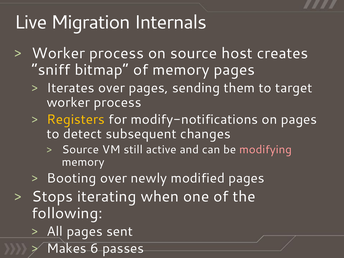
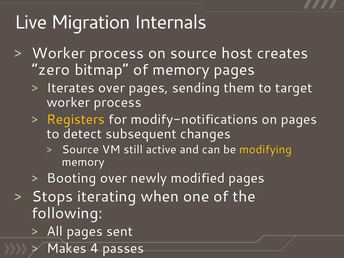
sniff: sniff -> zero
modifying colour: pink -> yellow
6: 6 -> 4
